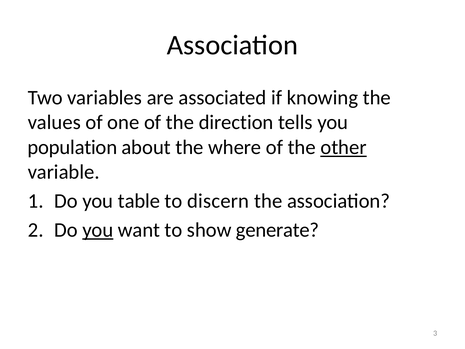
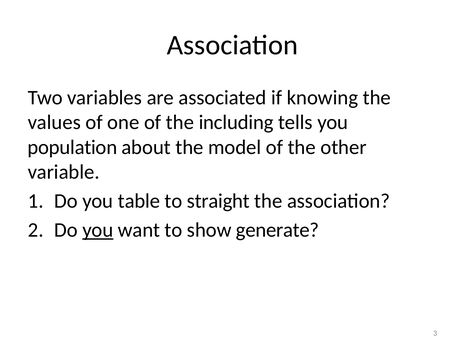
direction: direction -> including
where: where -> model
other underline: present -> none
discern: discern -> straight
